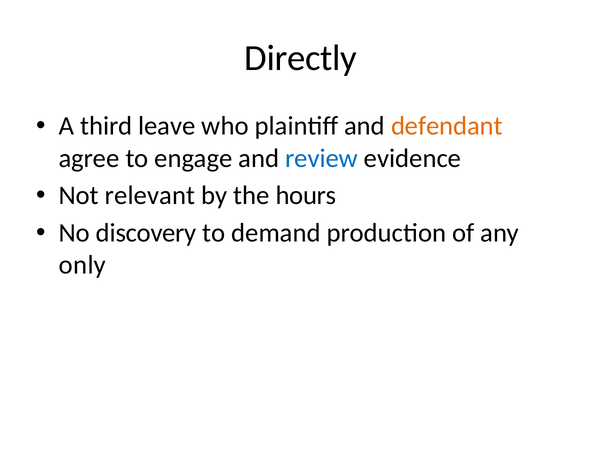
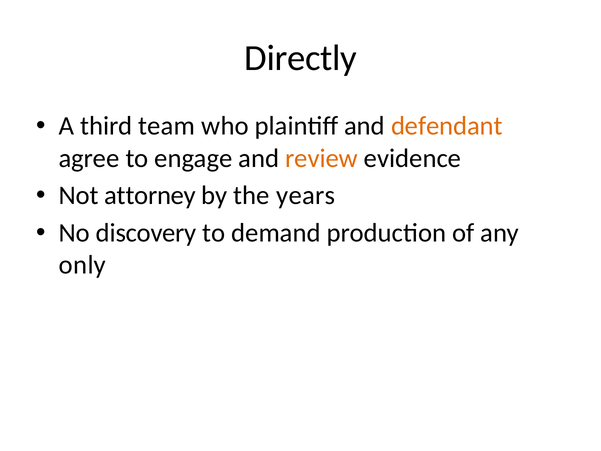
leave: leave -> team
review colour: blue -> orange
relevant: relevant -> attorney
hours: hours -> years
